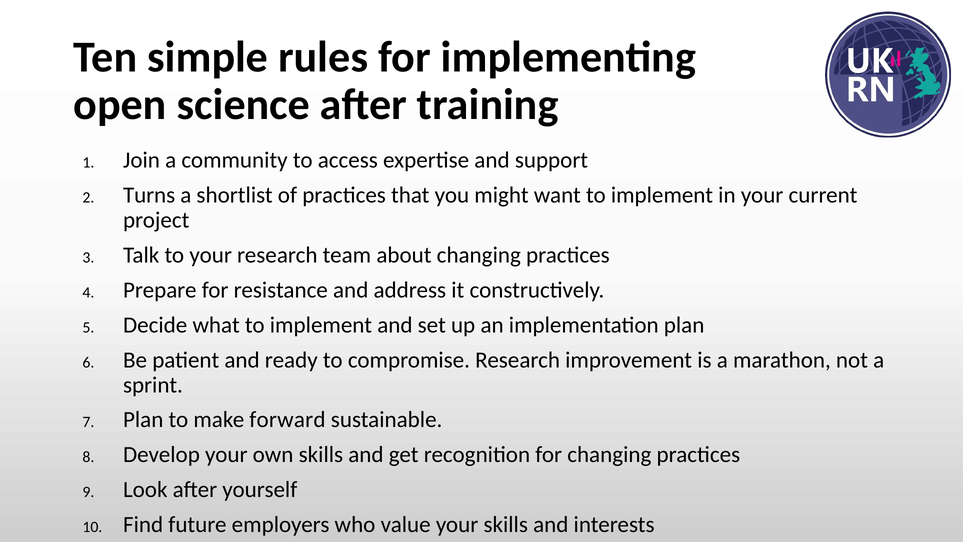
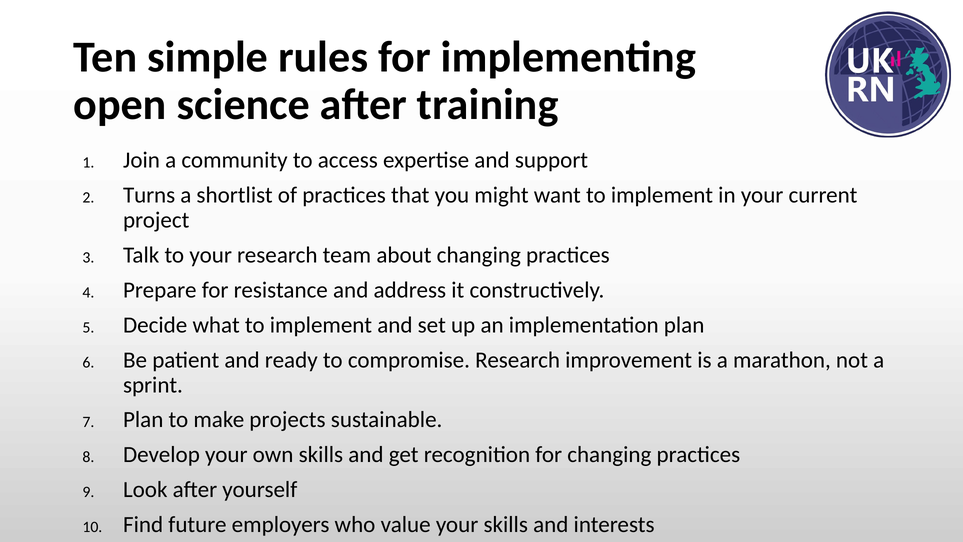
forward: forward -> projects
